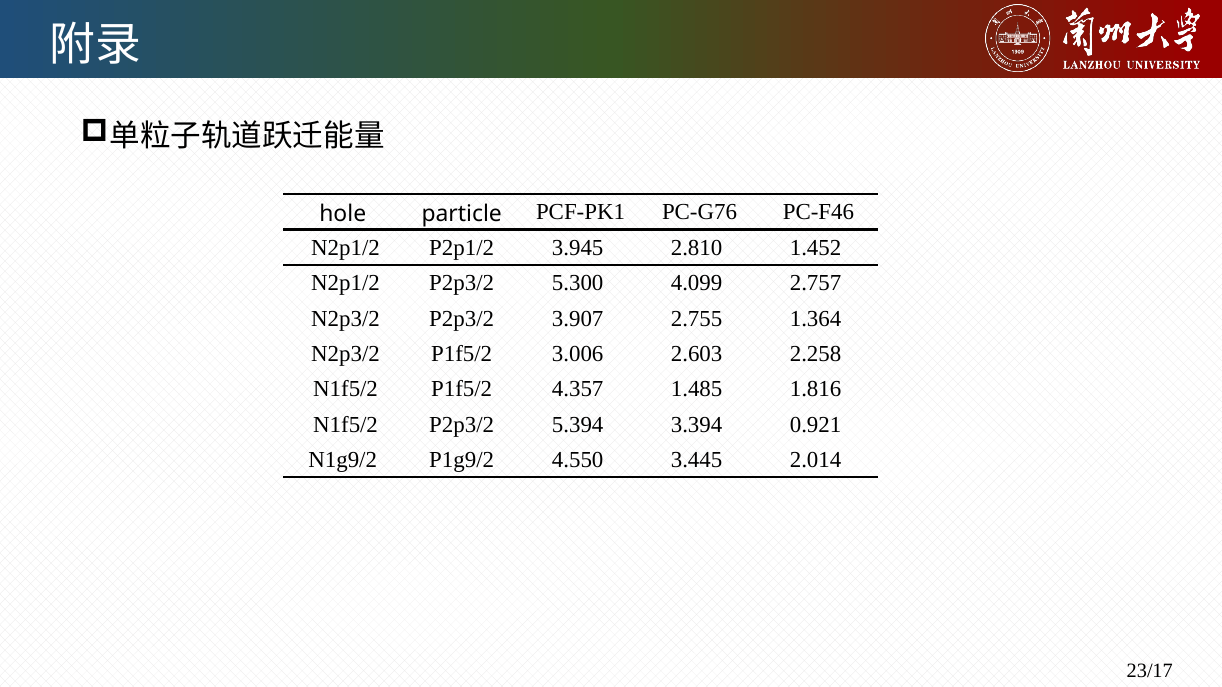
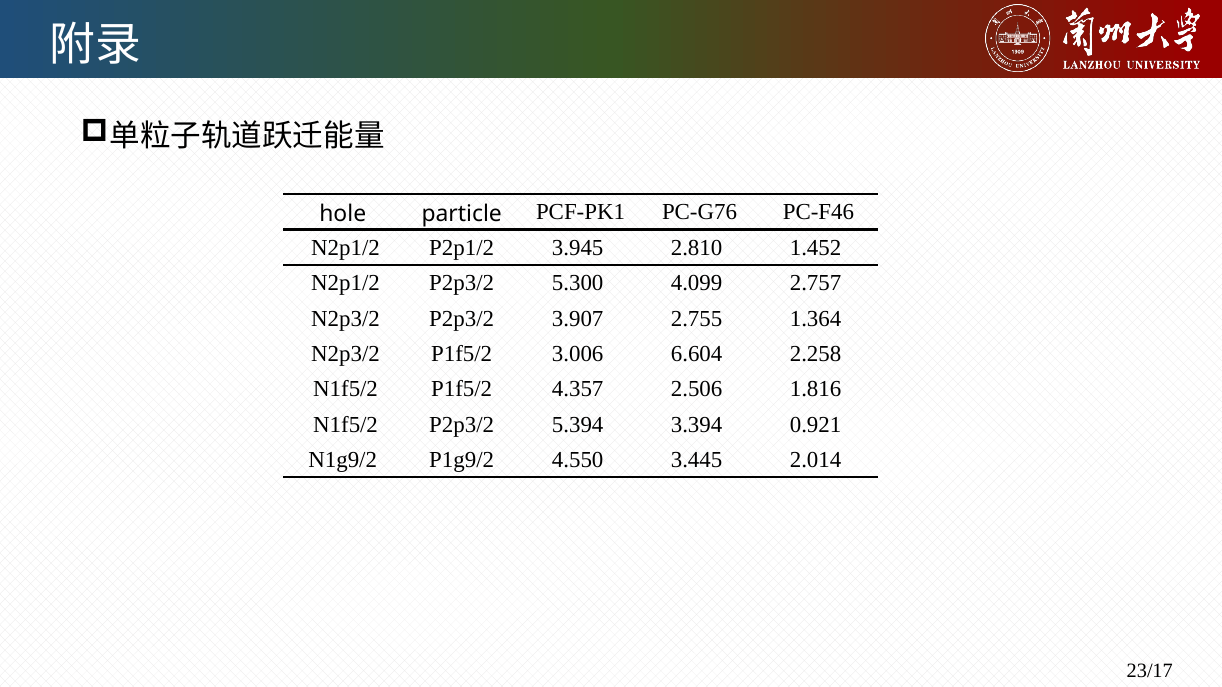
2.603: 2.603 -> 6.604
1.485: 1.485 -> 2.506
